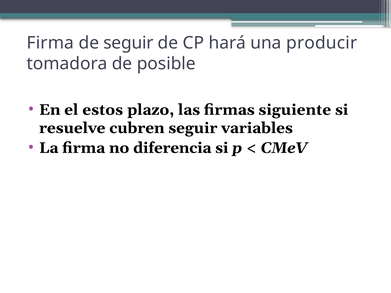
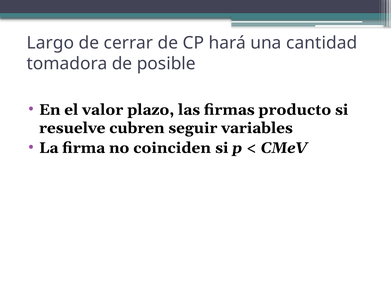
Firma at (50, 43): Firma -> Largo
de seguir: seguir -> cerrar
producir: producir -> cantidad
estos: estos -> valor
siguiente: siguiente -> producto
diferencia: diferencia -> coinciden
